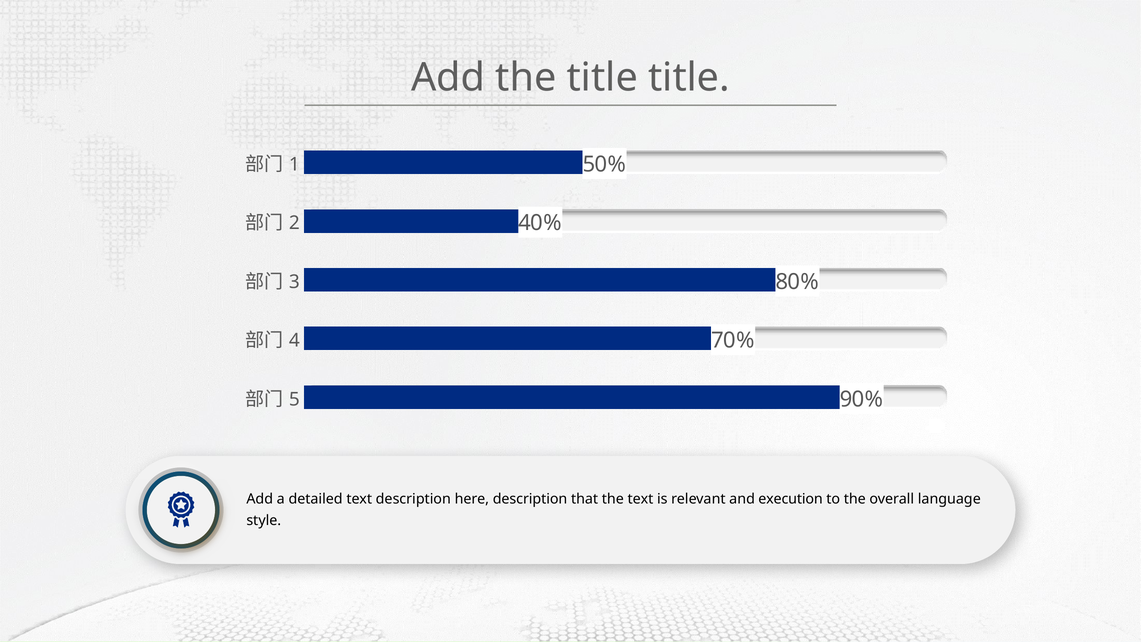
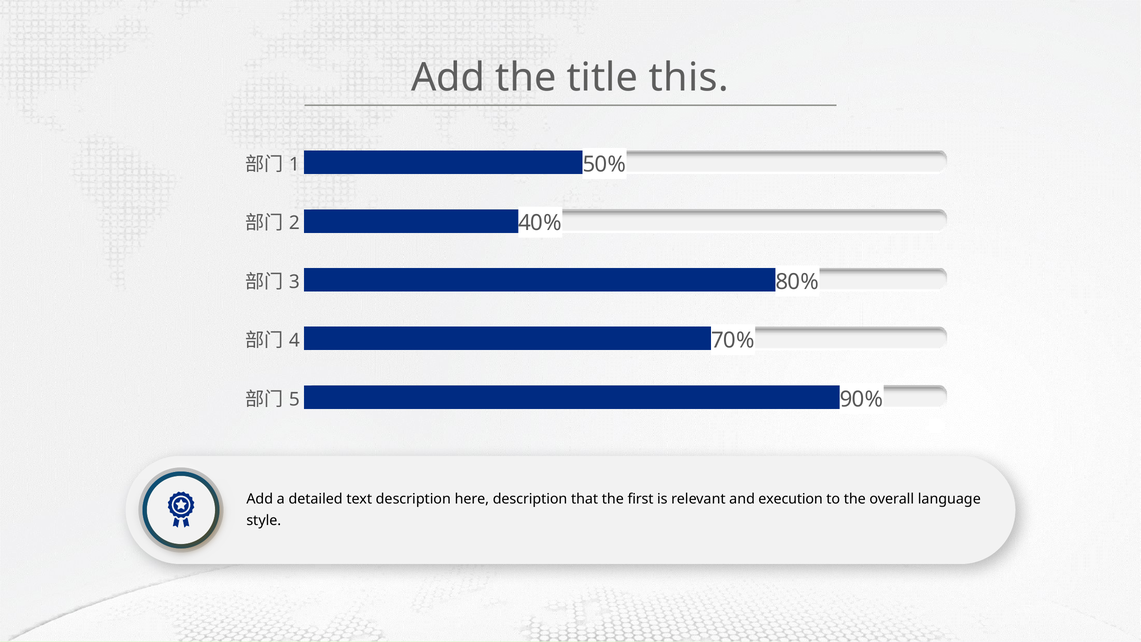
title title: title -> this
the text: text -> first
